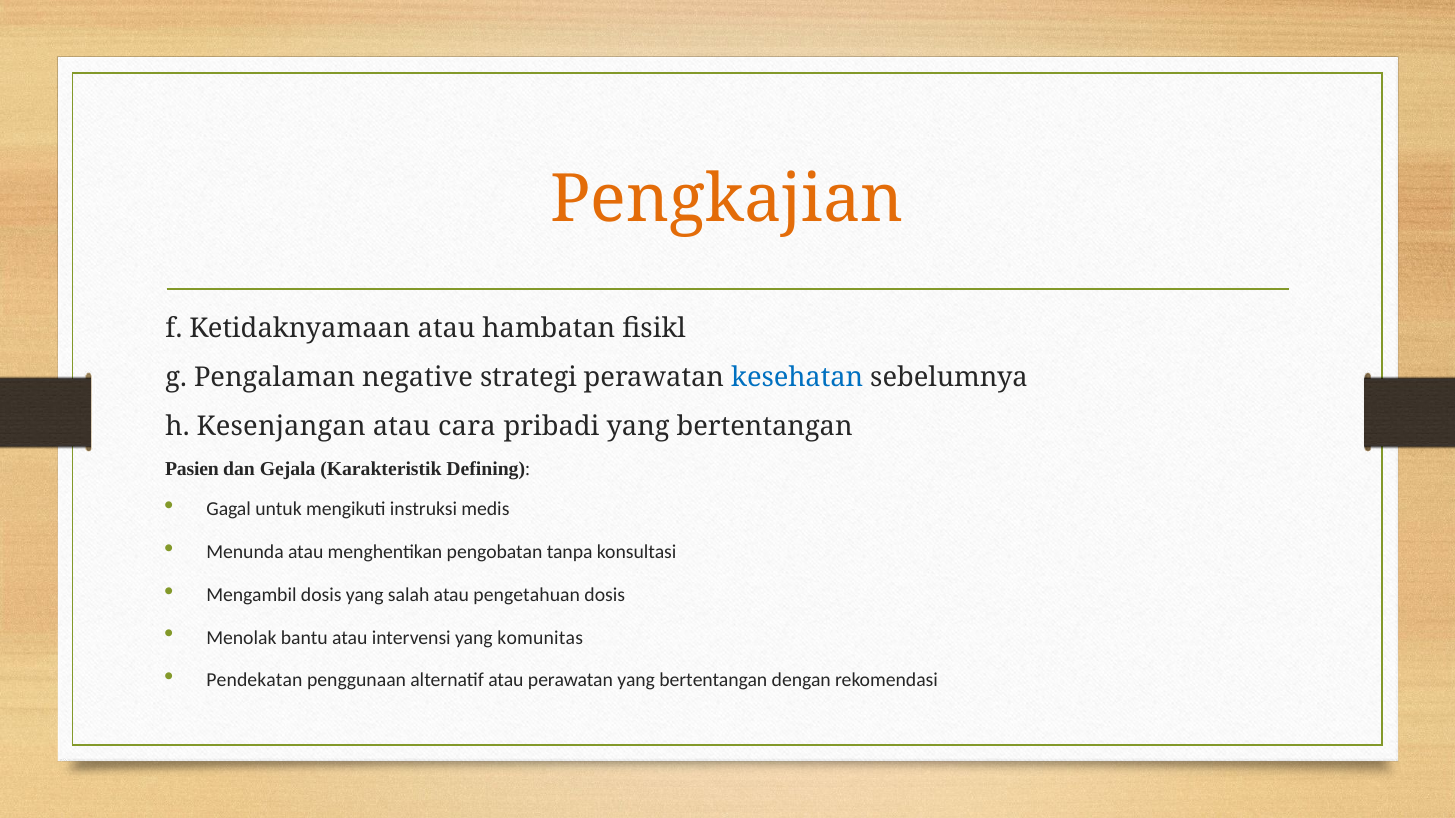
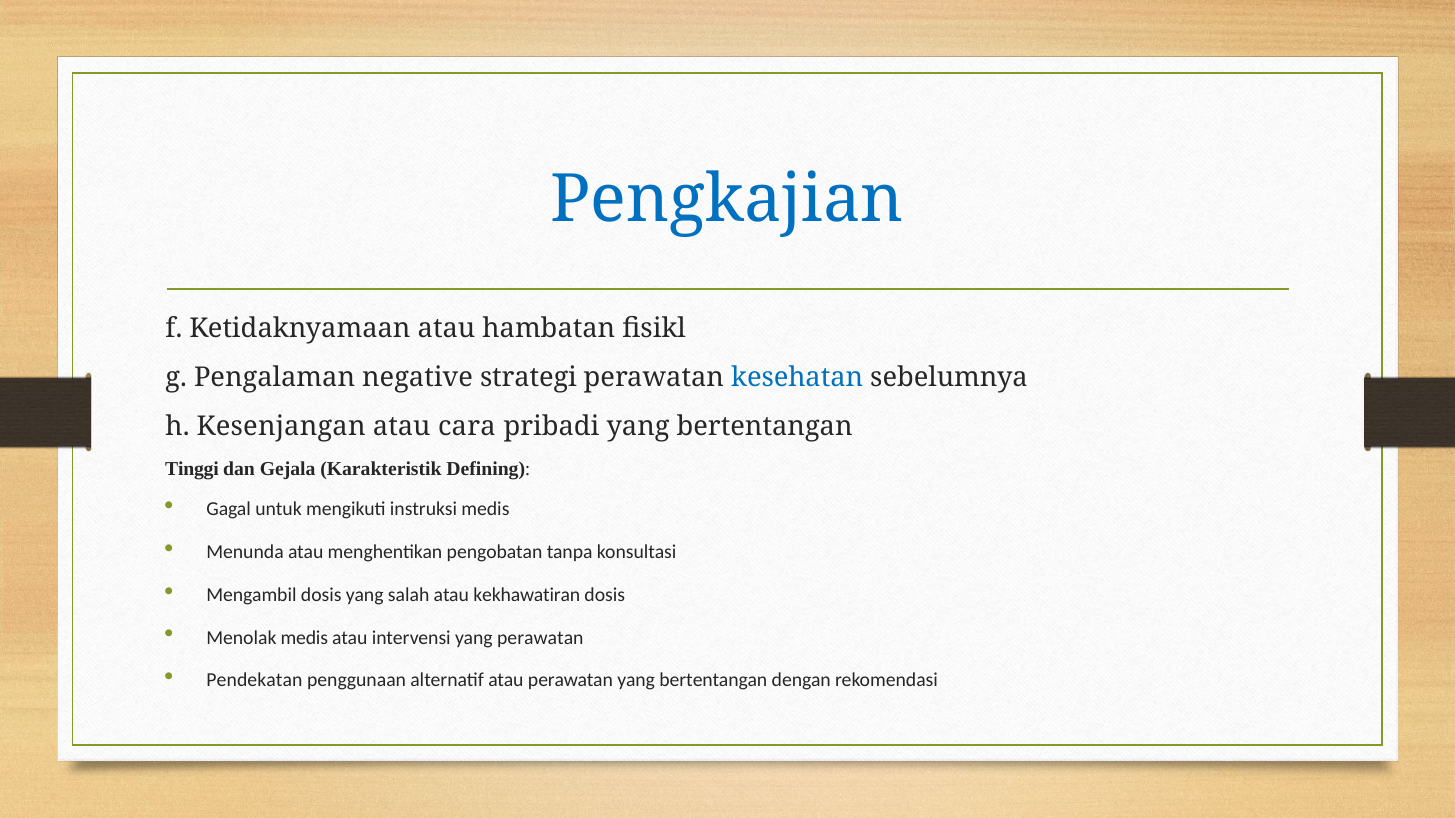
Pengkajian colour: orange -> blue
Pasien: Pasien -> Tinggi
pengetahuan: pengetahuan -> kekhawatiran
Menolak bantu: bantu -> medis
yang komunitas: komunitas -> perawatan
